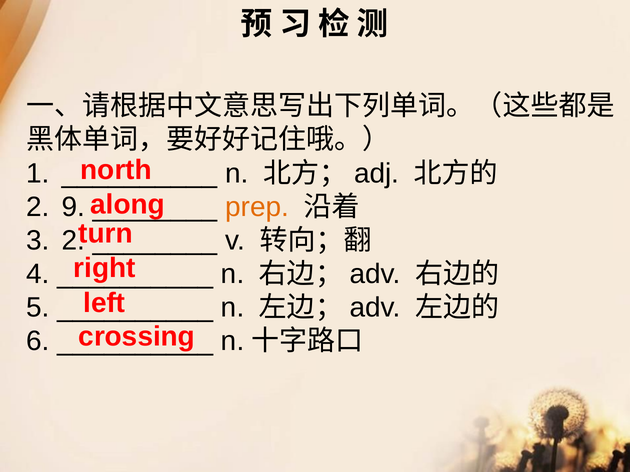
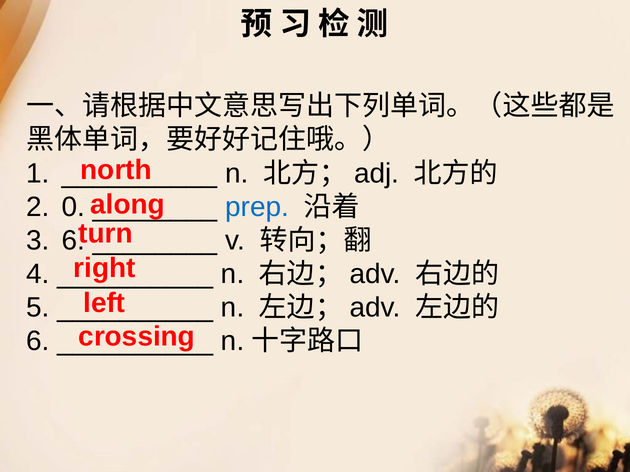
9: 9 -> 0
prep colour: orange -> blue
3 2: 2 -> 6
